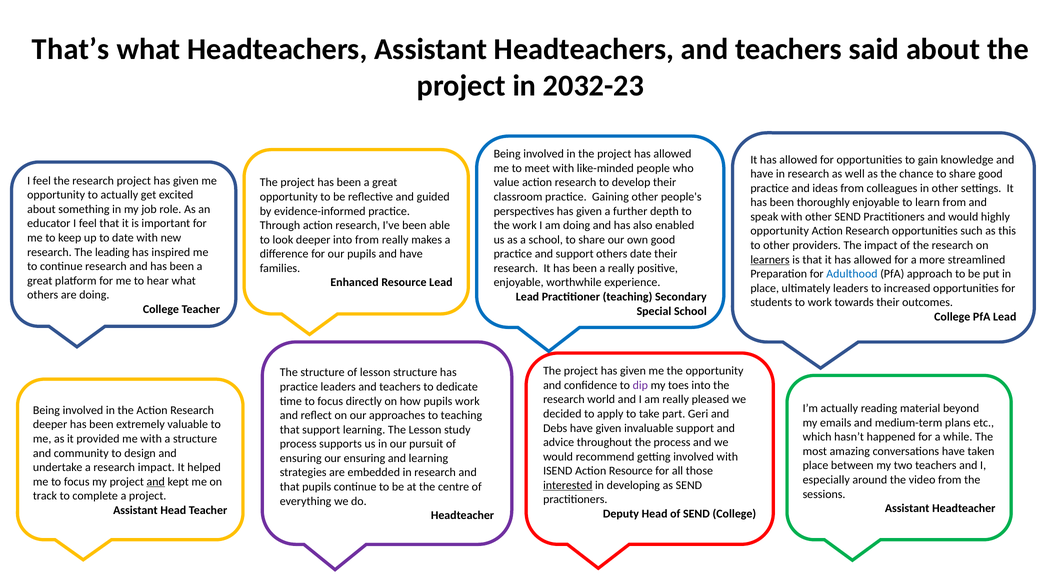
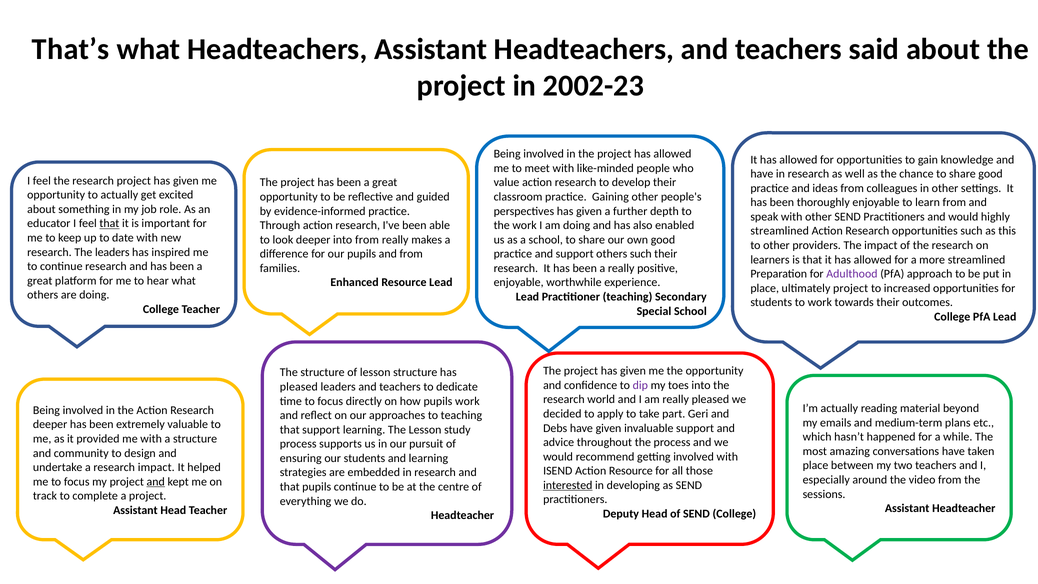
2032-23: 2032-23 -> 2002-23
that at (109, 223) underline: none -> present
opportunity at (780, 231): opportunity -> streamlined
The leading: leading -> leaders
pupils and have: have -> from
others date: date -> such
learners underline: present -> none
Adulthood colour: blue -> purple
ultimately leaders: leaders -> project
practice at (299, 387): practice -> pleased
our ensuring: ensuring -> students
